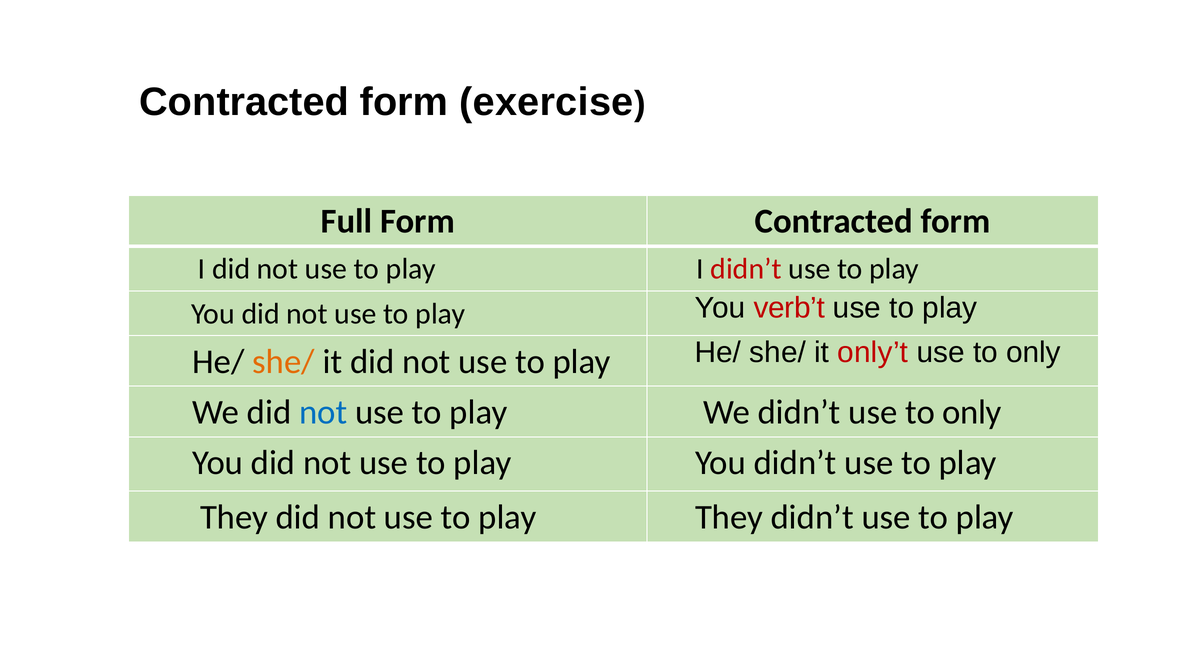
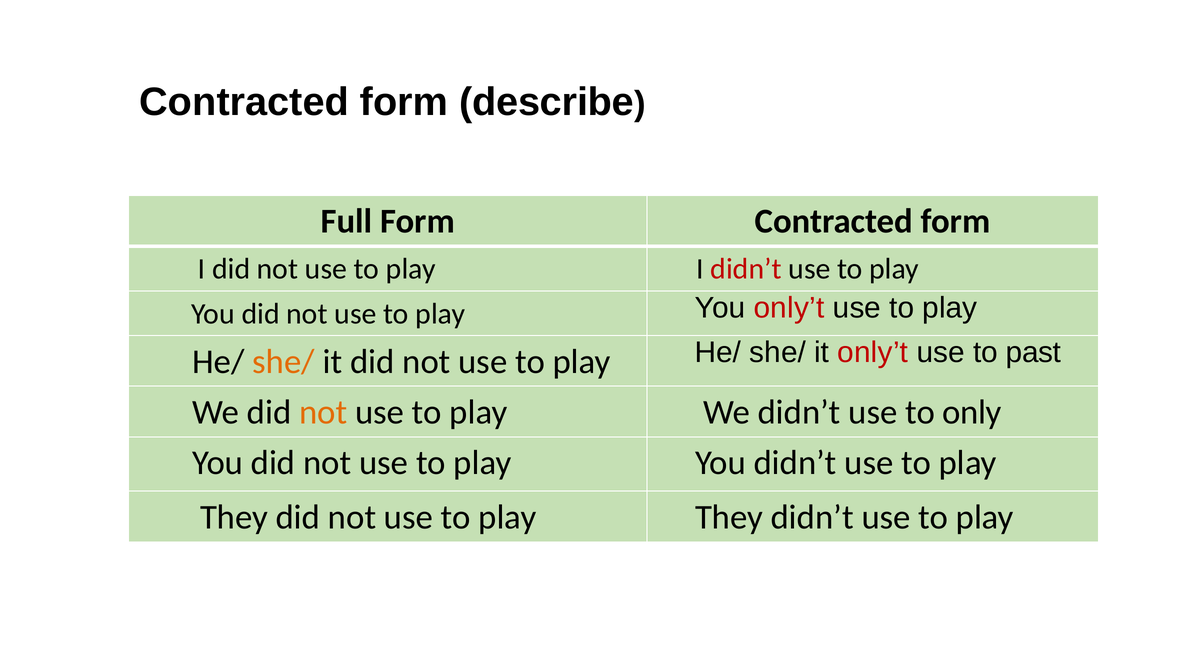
exercise: exercise -> describe
You verb’t: verb’t -> only’t
only at (1033, 353): only -> past
not at (323, 413) colour: blue -> orange
